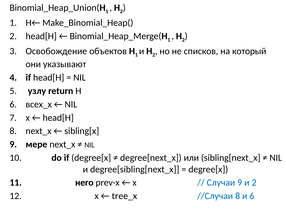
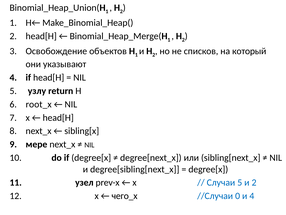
всех_x: всех_x -> root_x
него: него -> узел
Случаи 9: 9 -> 5
tree_x: tree_x -> чего_x
//Случаи 8: 8 -> 0
и 6: 6 -> 4
